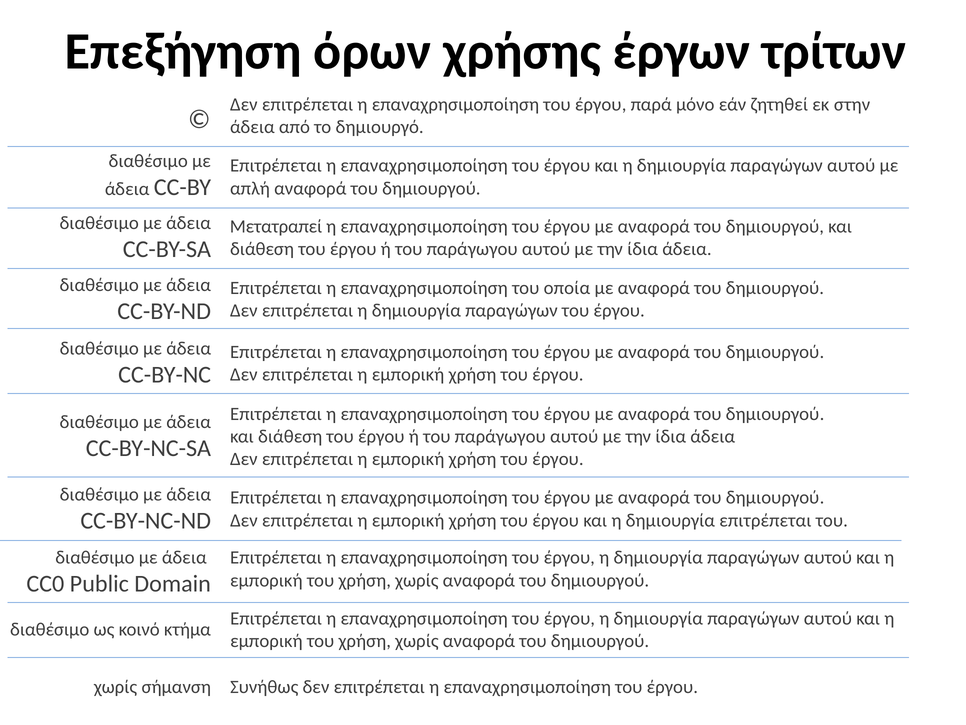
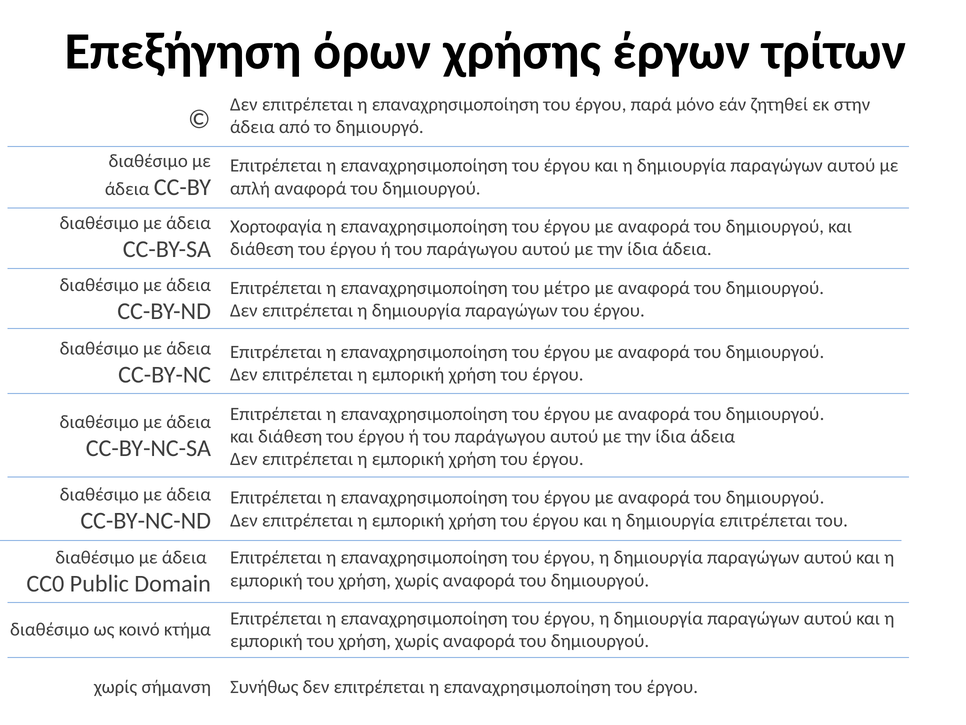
Μετατραπεί: Μετατραπεί -> Χορτοφαγία
οποία: οποία -> μέτρο
